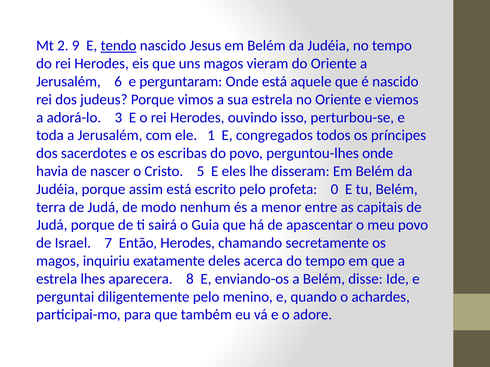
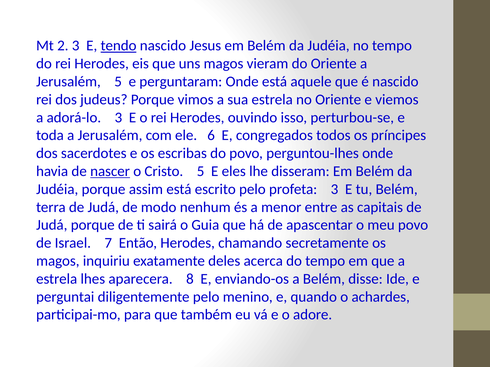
2 9: 9 -> 3
Jerusalém 6: 6 -> 5
1: 1 -> 6
nascer underline: none -> present
profeta 0: 0 -> 3
